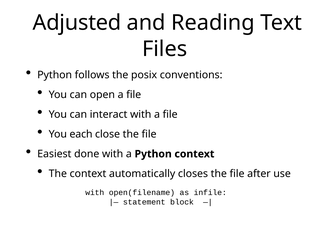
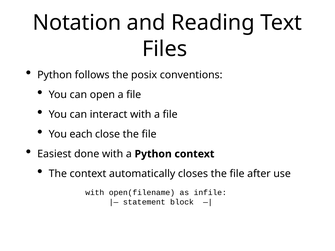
Adjusted: Adjusted -> Notation
